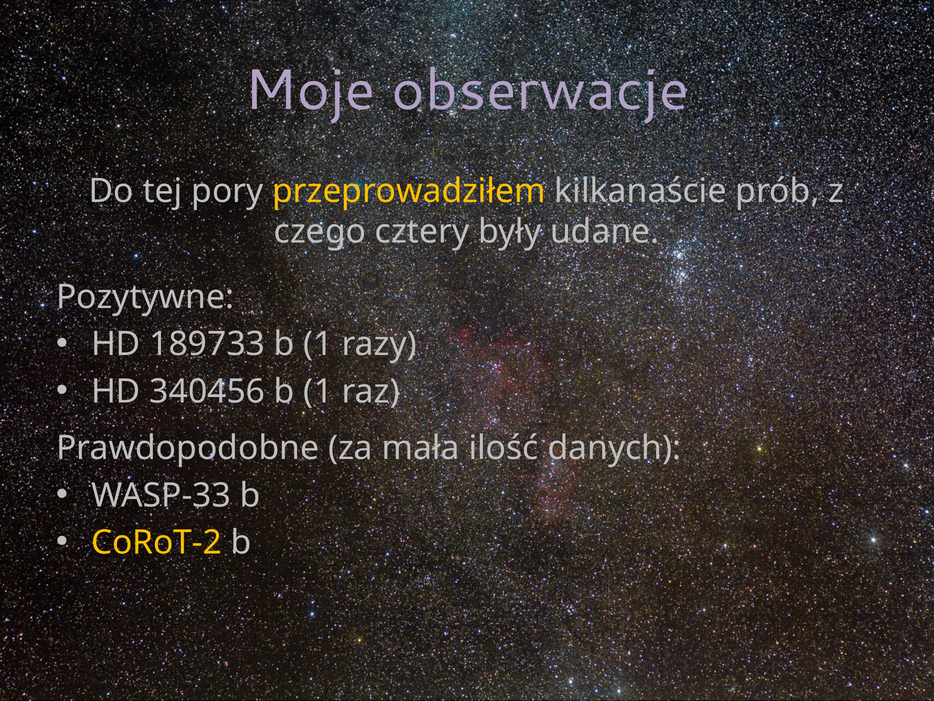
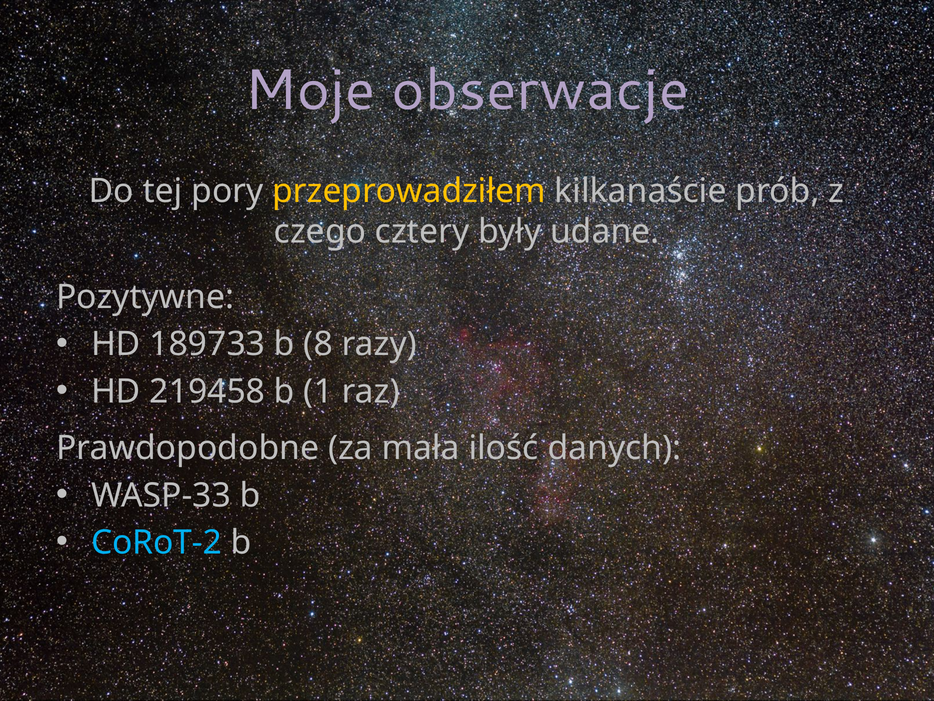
189733 b 1: 1 -> 8
340456: 340456 -> 219458
CoRoT-2 colour: yellow -> light blue
